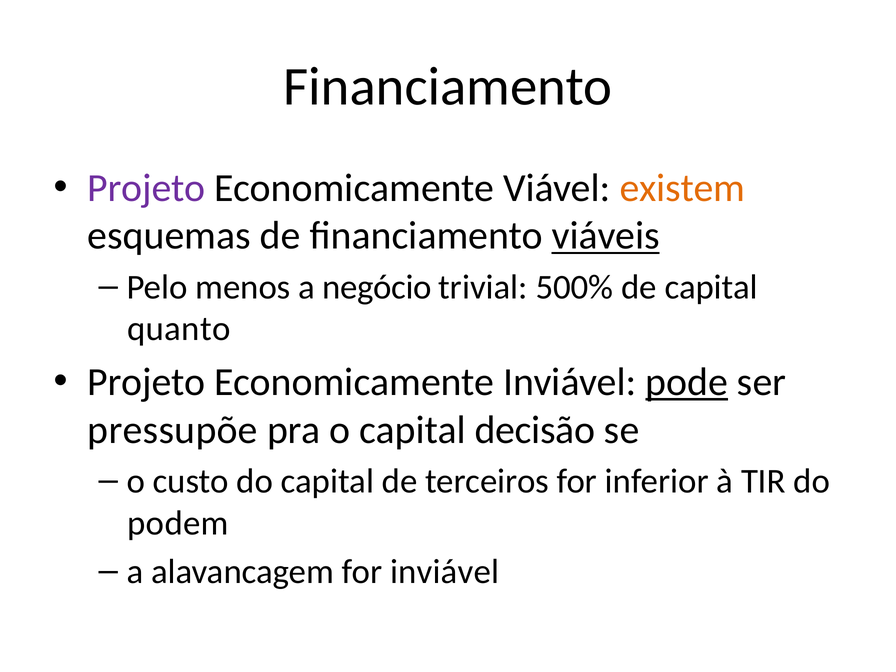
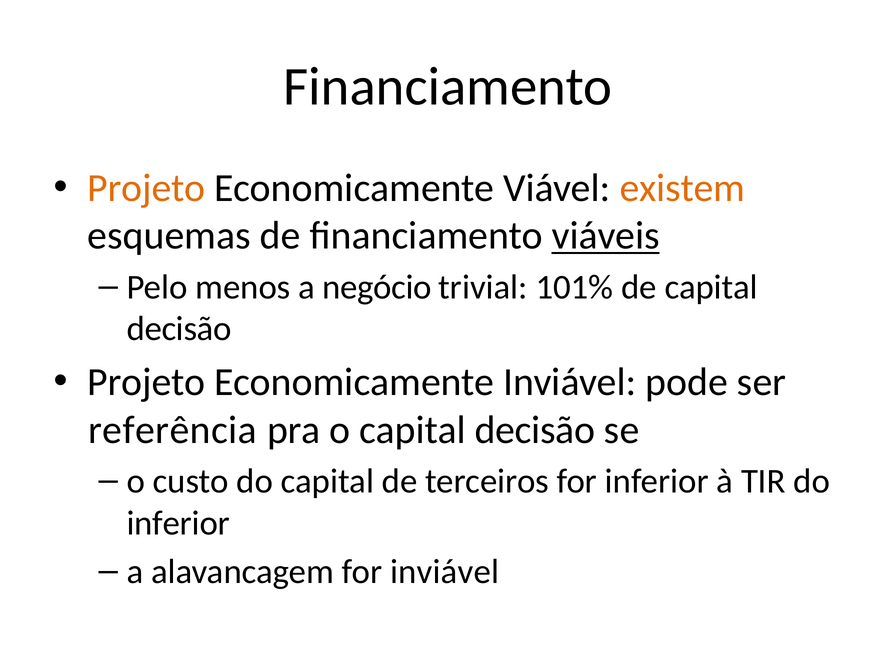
Projeto at (146, 188) colour: purple -> orange
500%: 500% -> 101%
quanto at (179, 329): quanto -> decisão
pode underline: present -> none
pressupõe: pressupõe -> referência
podem at (178, 523): podem -> inferior
